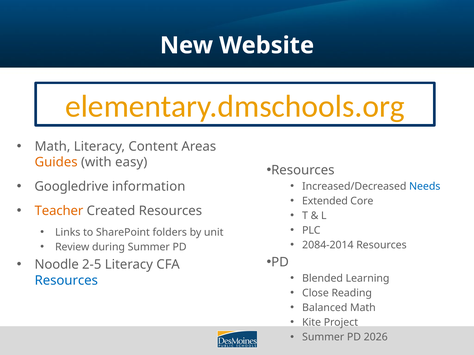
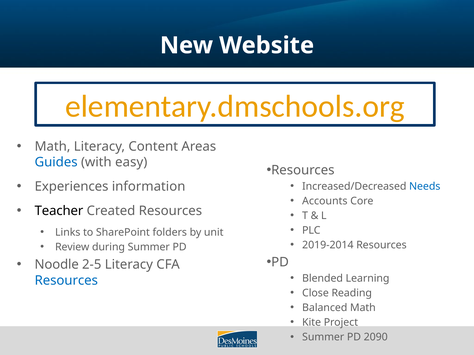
Guides colour: orange -> blue
Googledrive: Googledrive -> Experiences
Extended: Extended -> Accounts
Teacher colour: orange -> black
2084-2014: 2084-2014 -> 2019-2014
2026: 2026 -> 2090
